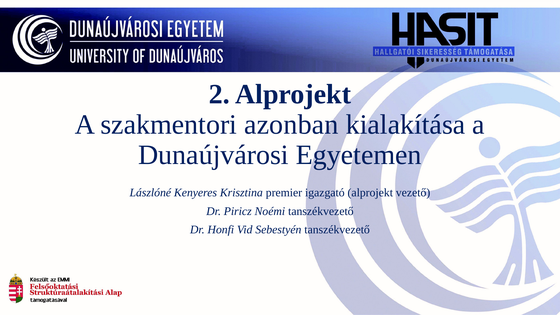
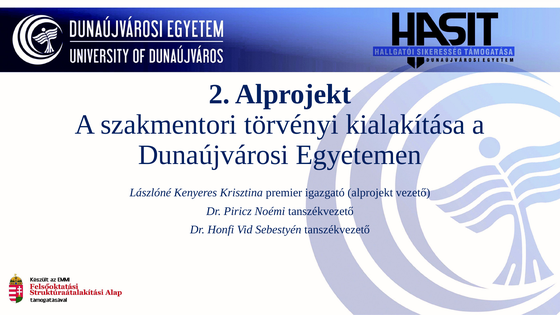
azonban: azonban -> törvényi
